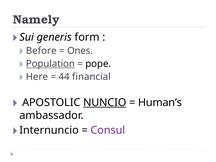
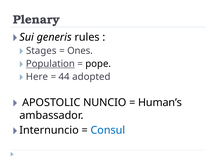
Namely: Namely -> Plenary
form: form -> rules
Before: Before -> Stages
financial: financial -> adopted
NUNCIO underline: present -> none
Consul colour: purple -> blue
